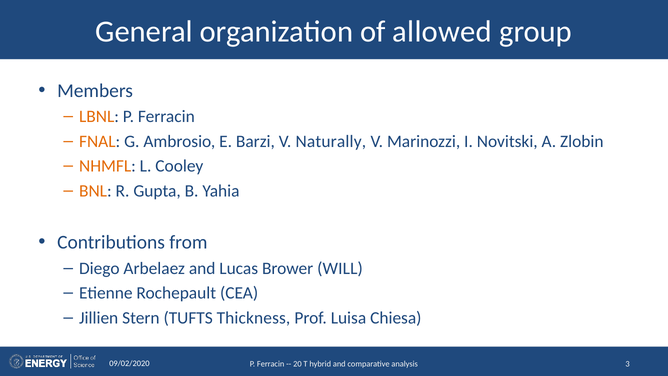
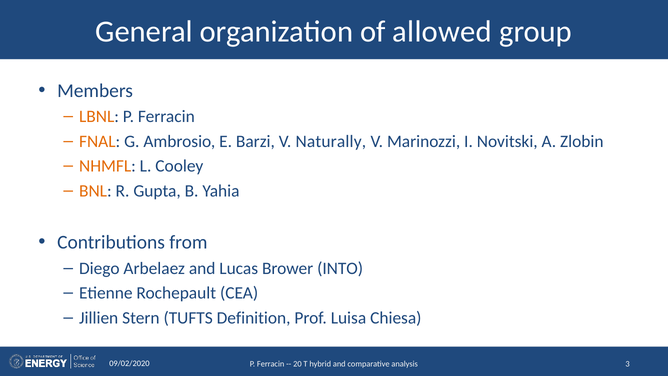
WILL: WILL -> INTO
Thickness: Thickness -> Definition
